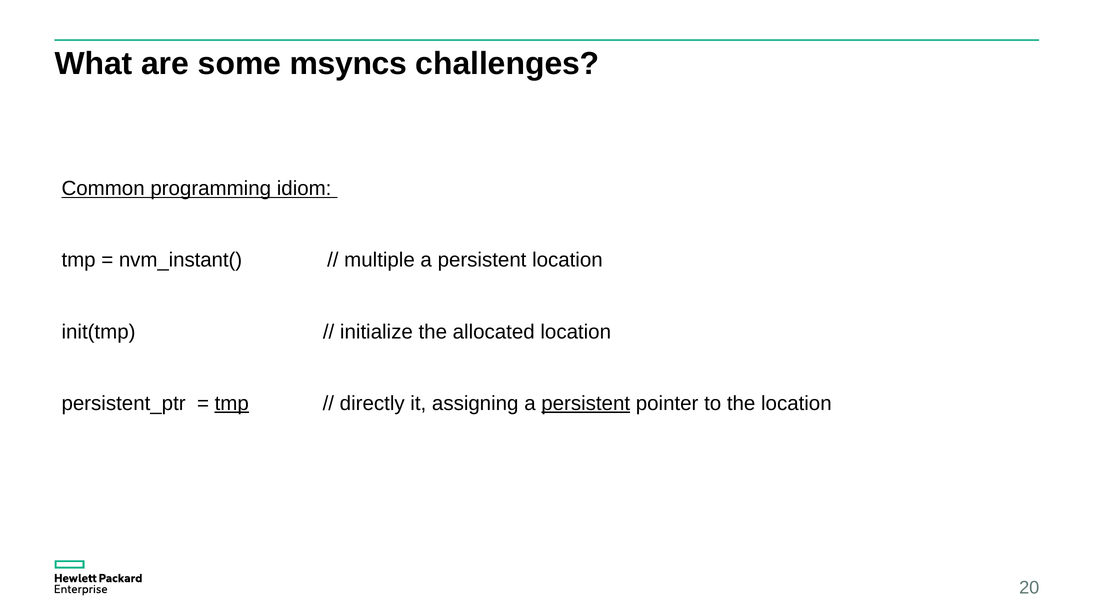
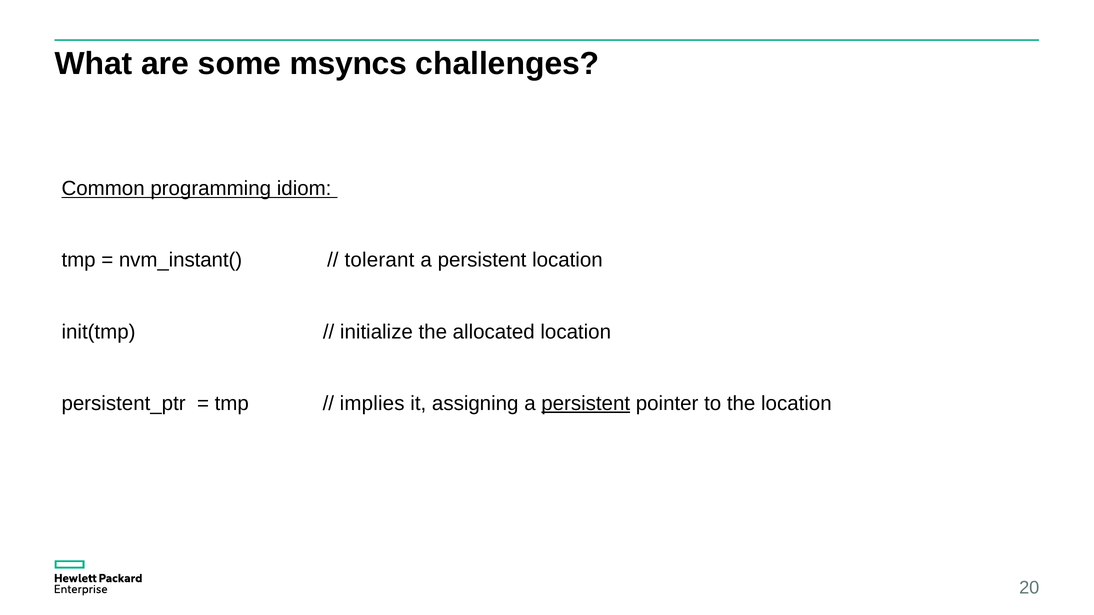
multiple: multiple -> tolerant
tmp at (232, 404) underline: present -> none
directly: directly -> implies
